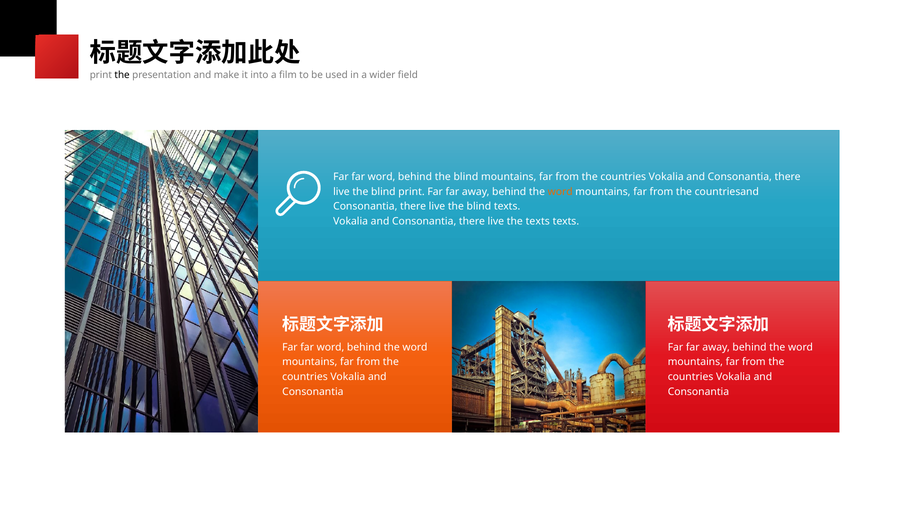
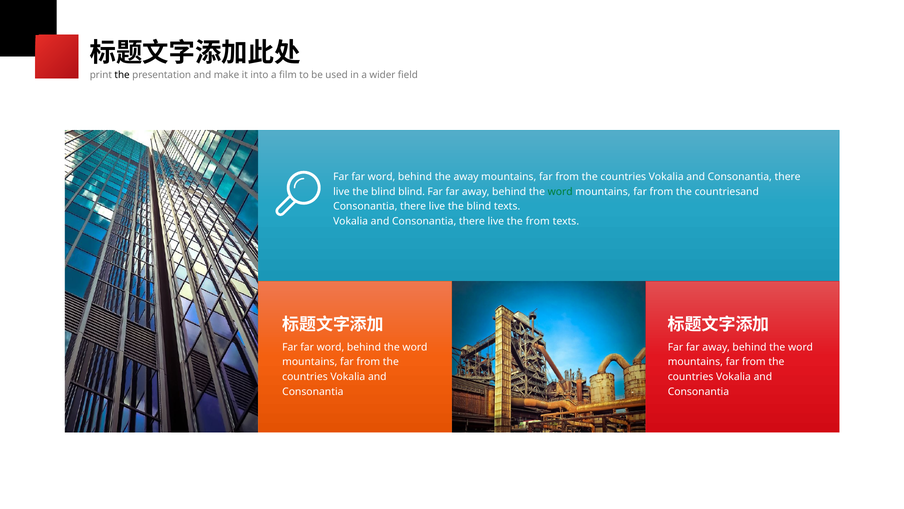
behind the blind: blind -> away
blind print: print -> blind
word at (560, 191) colour: orange -> green
the texts: texts -> from
